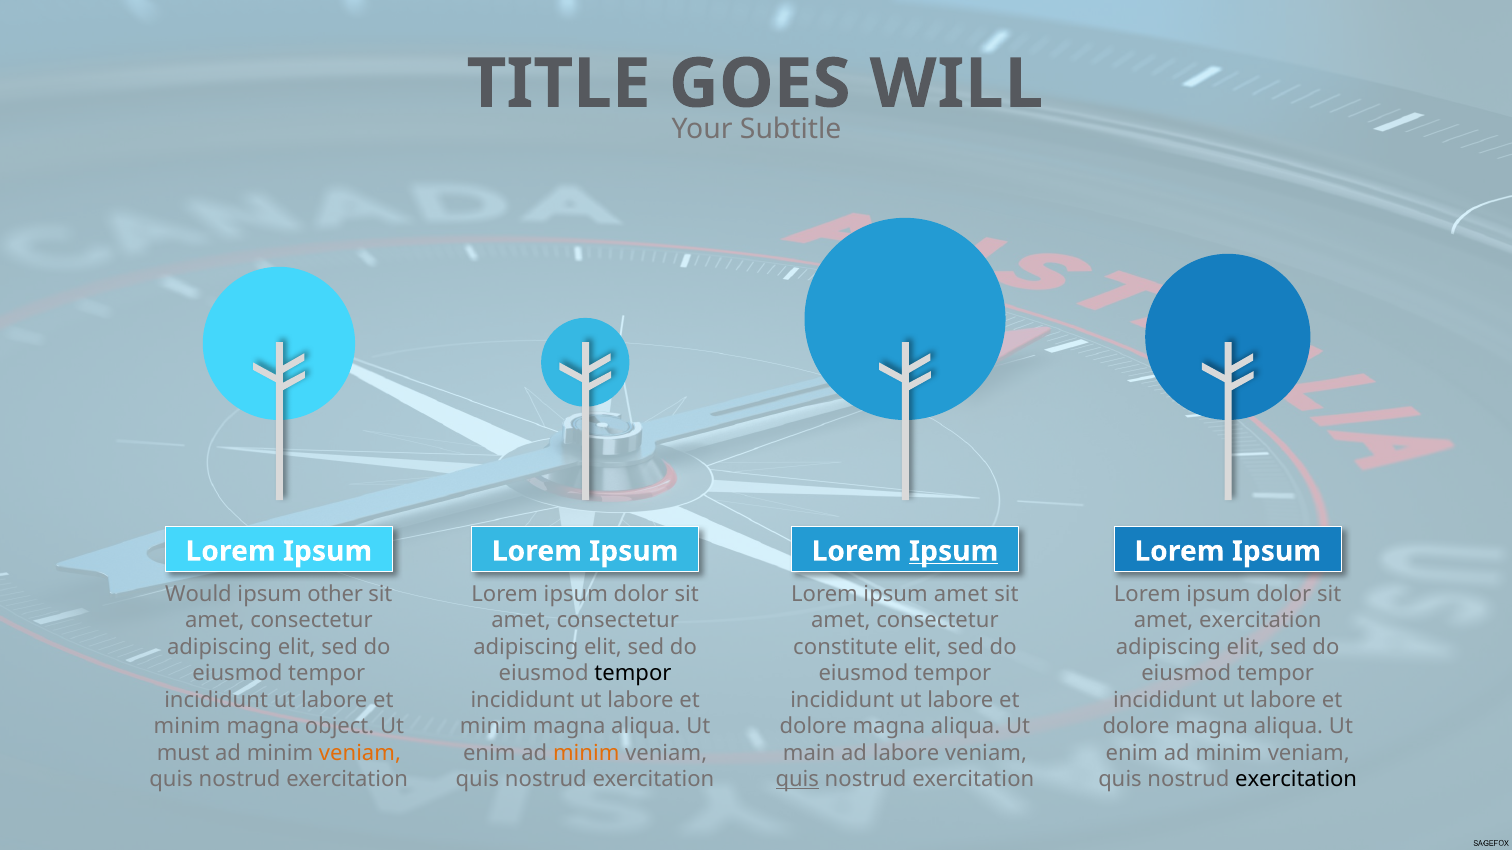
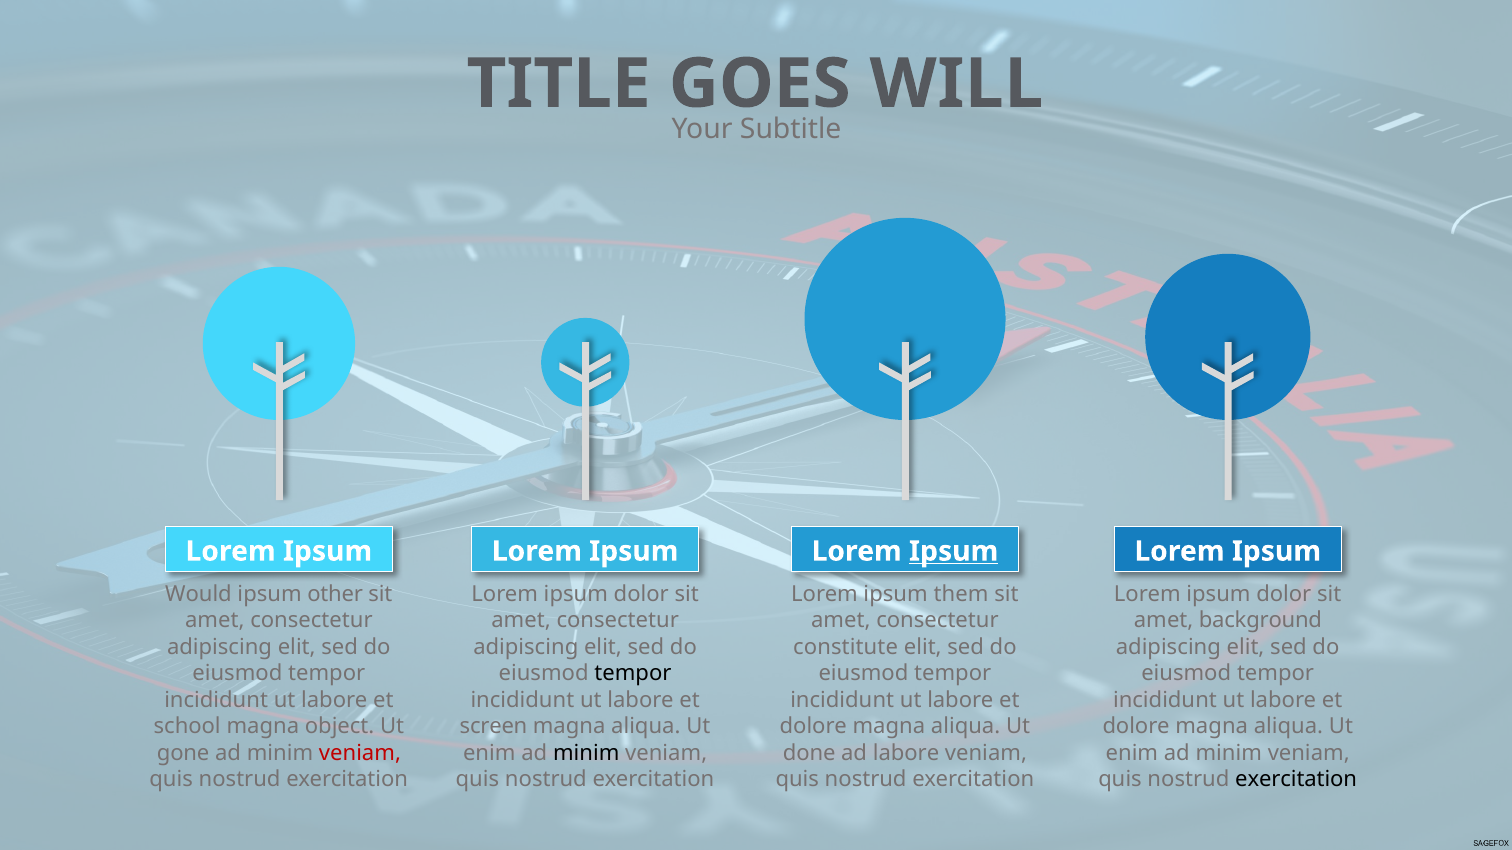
ipsum amet: amet -> them
amet exercitation: exercitation -> background
minim at (187, 727): minim -> school
minim at (493, 727): minim -> screen
must: must -> gone
veniam at (360, 753) colour: orange -> red
minim at (586, 753) colour: orange -> black
main: main -> done
quis at (797, 780) underline: present -> none
